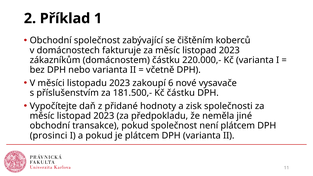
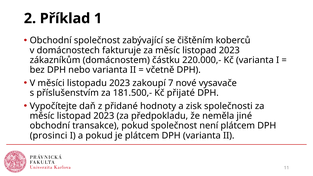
6: 6 -> 7
Kč částku: částku -> přijaté
